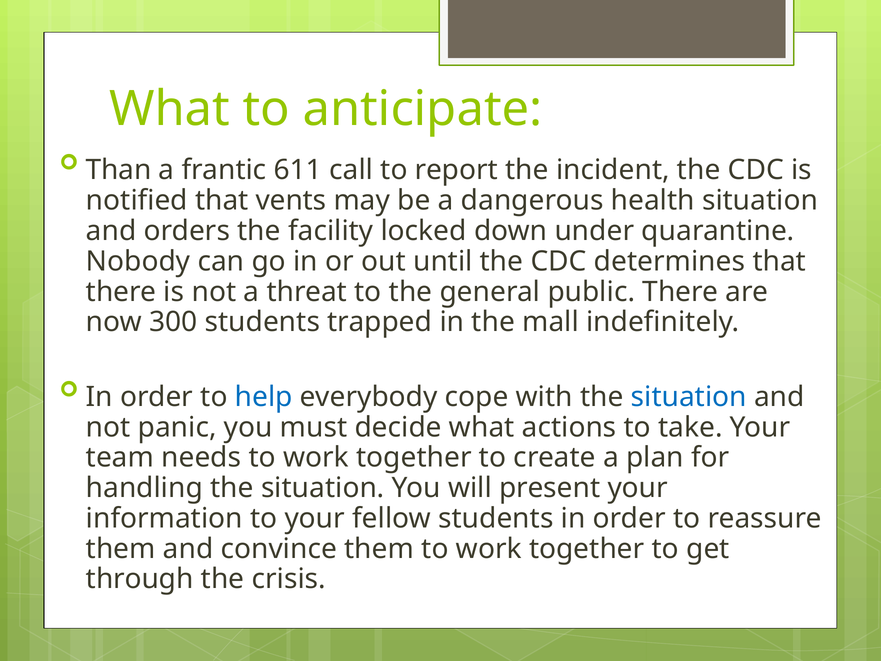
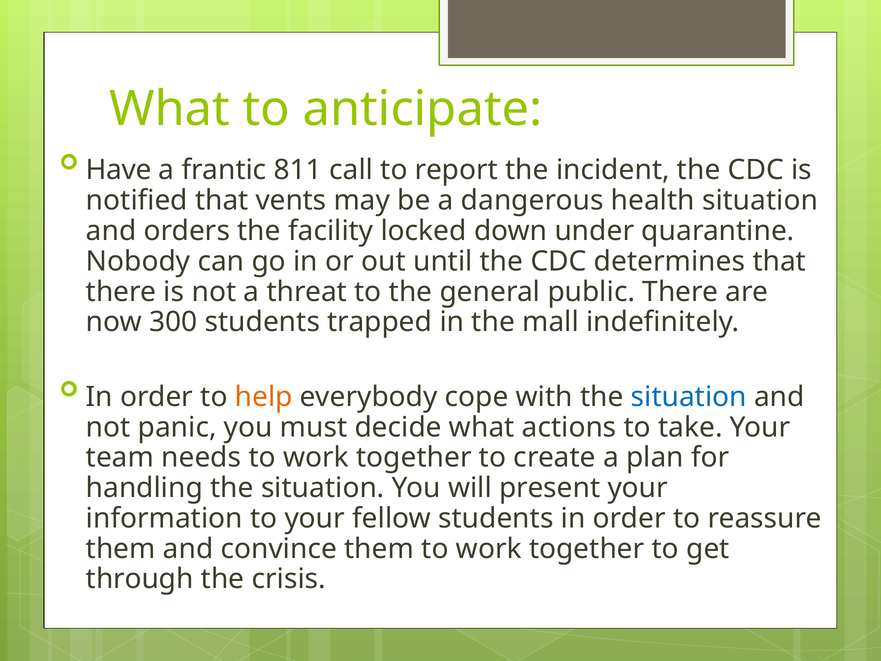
Than: Than -> Have
611: 611 -> 811
help colour: blue -> orange
